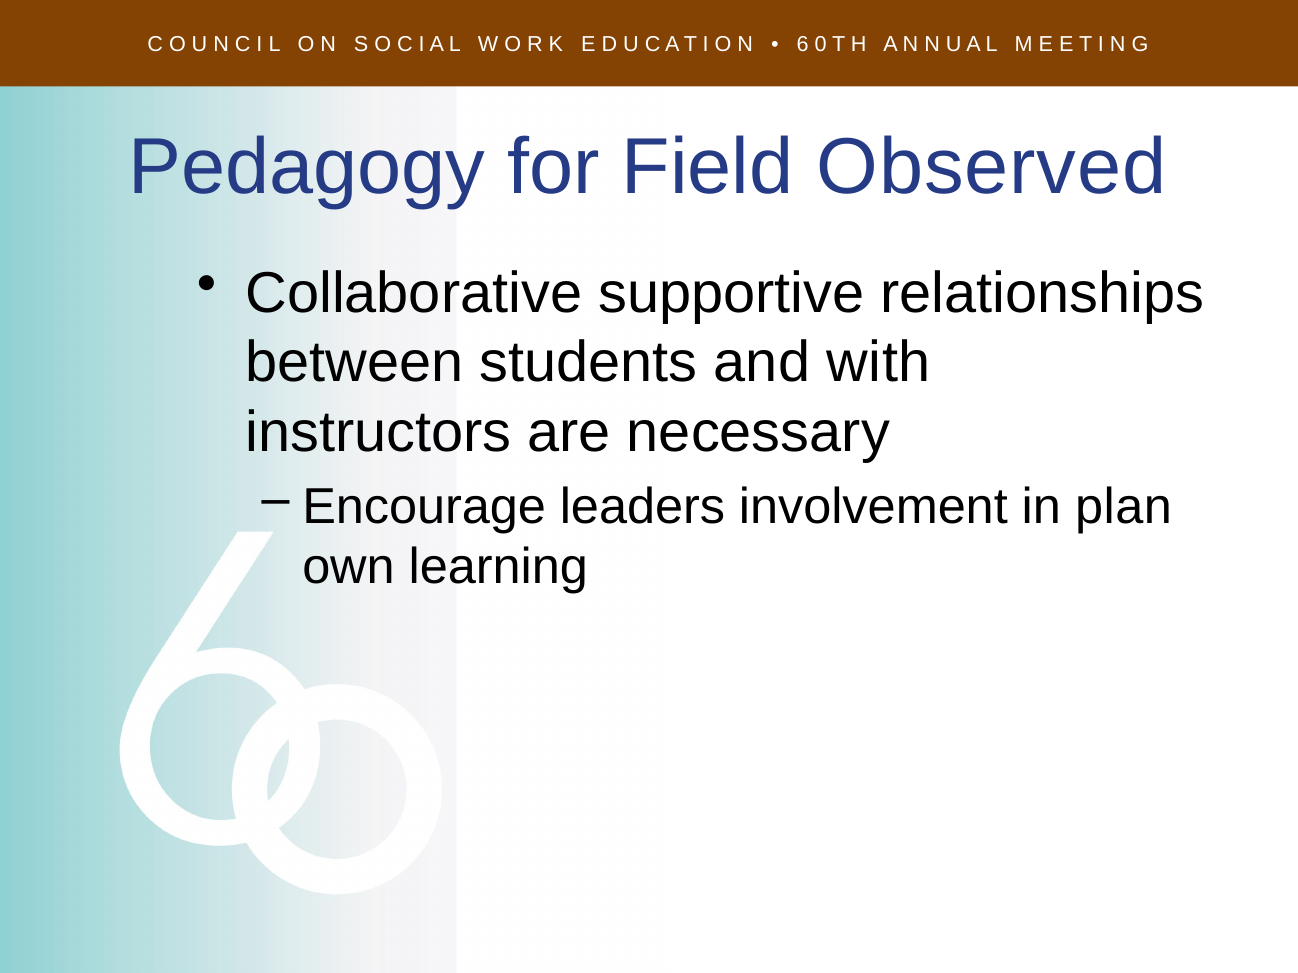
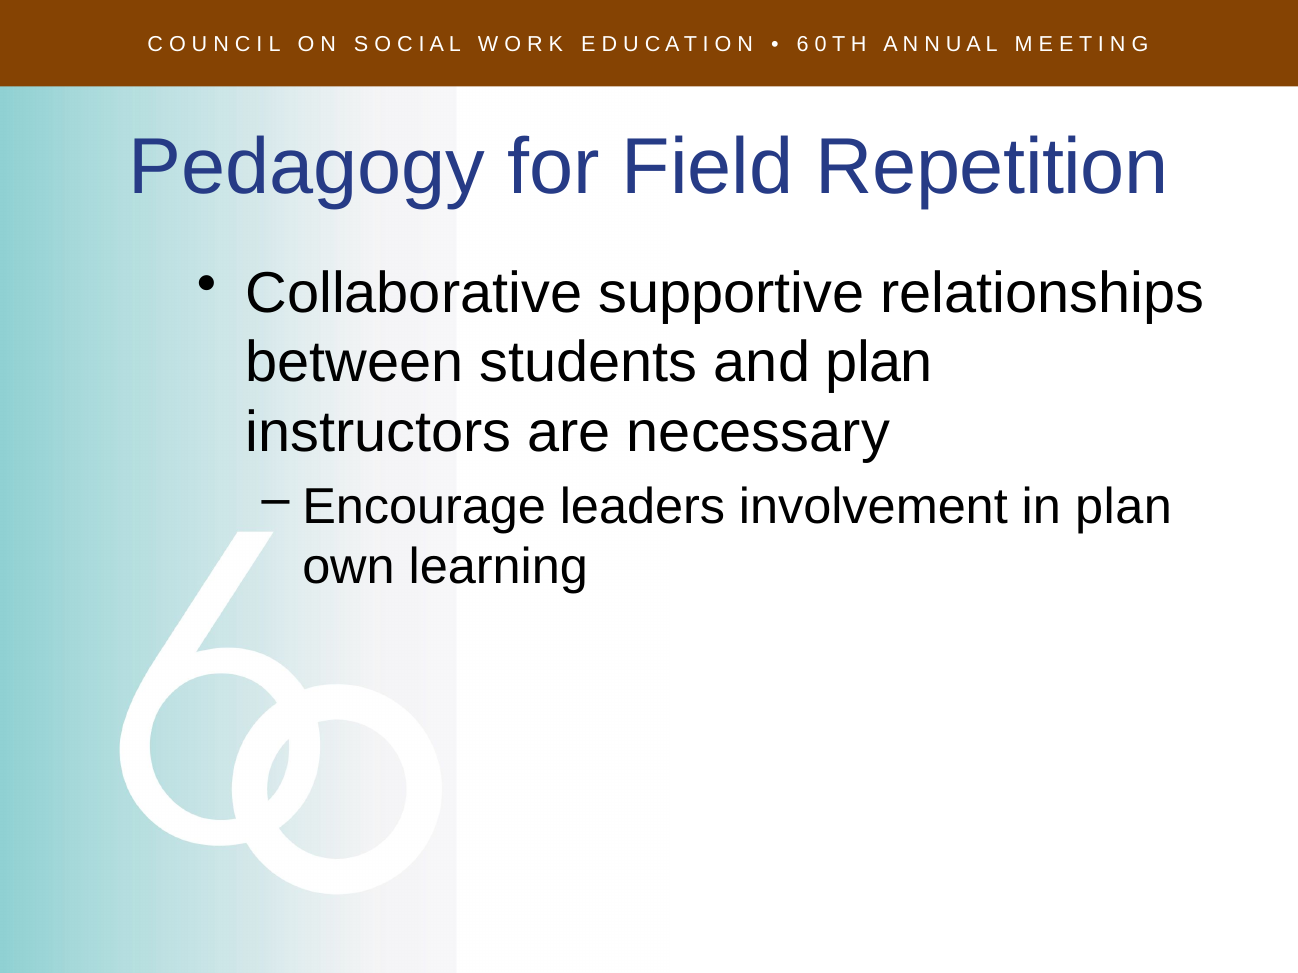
Observed: Observed -> Repetition
and with: with -> plan
